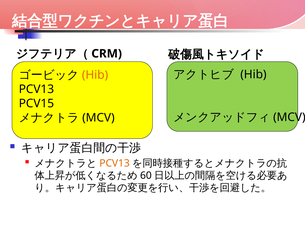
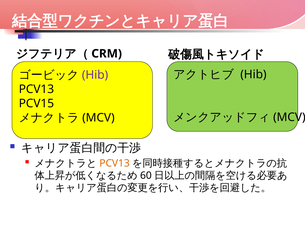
Hib at (95, 75) colour: orange -> purple
